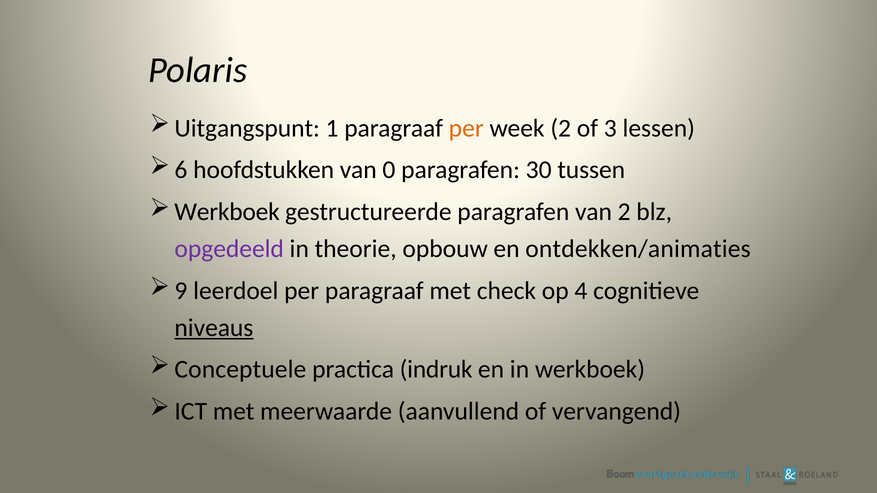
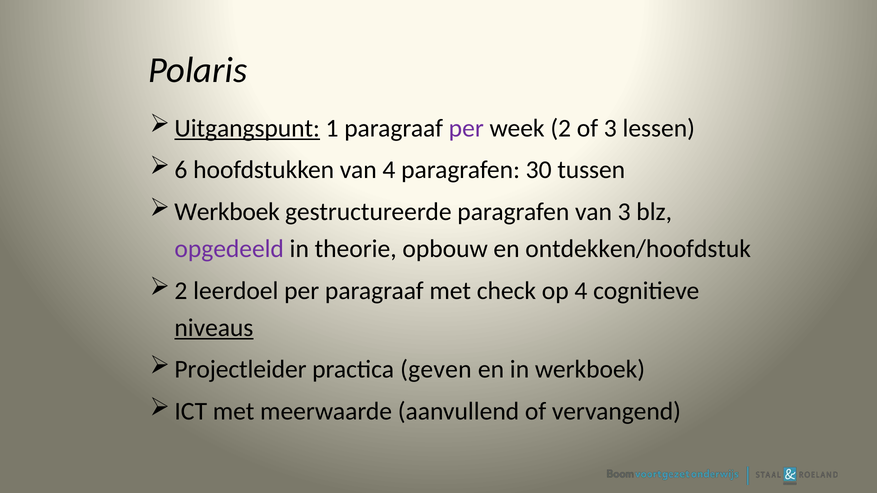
Uitgangspunt underline: none -> present
per at (466, 128) colour: orange -> purple
van 0: 0 -> 4
van 2: 2 -> 3
ontdekken/animaties: ontdekken/animaties -> ontdekken/hoofdstuk
9 at (181, 291): 9 -> 2
Conceptuele: Conceptuele -> Projectleider
indruk: indruk -> geven
